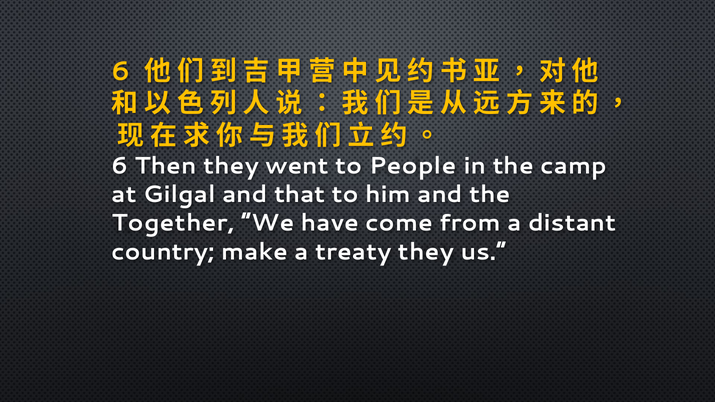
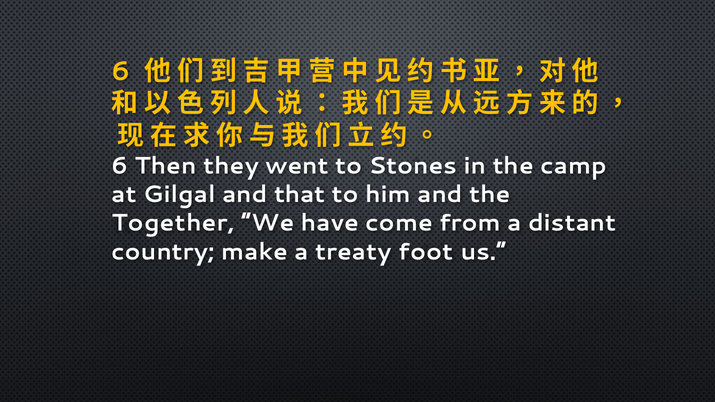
People: People -> Stones
treaty they: they -> foot
